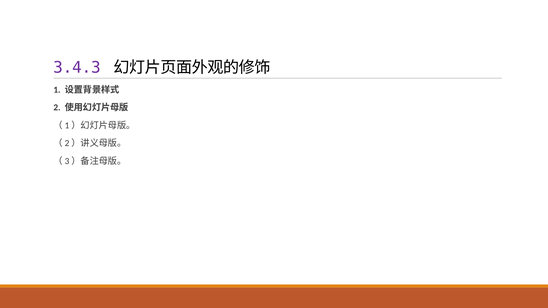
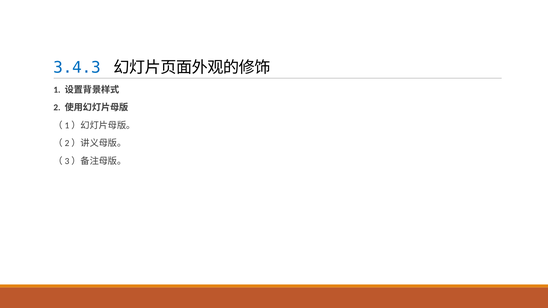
3.4.3 colour: purple -> blue
